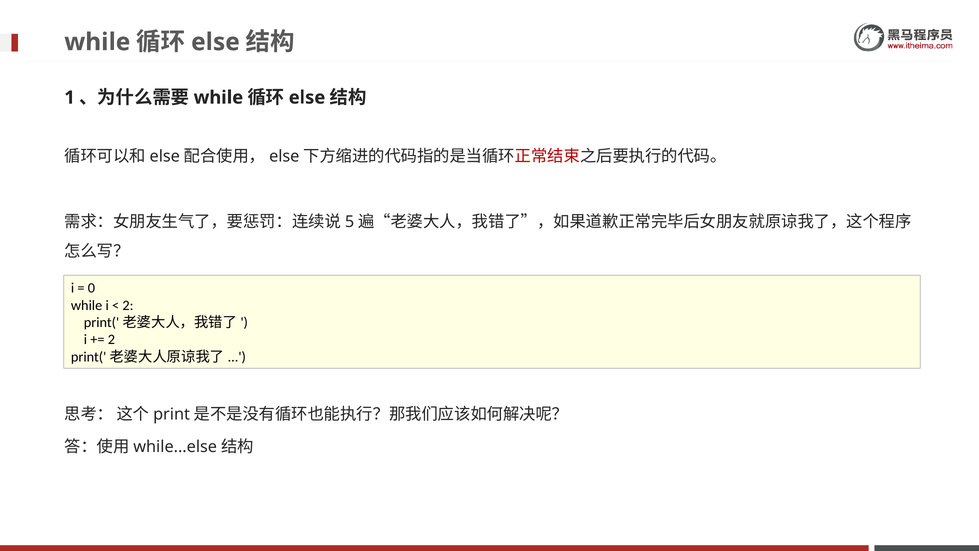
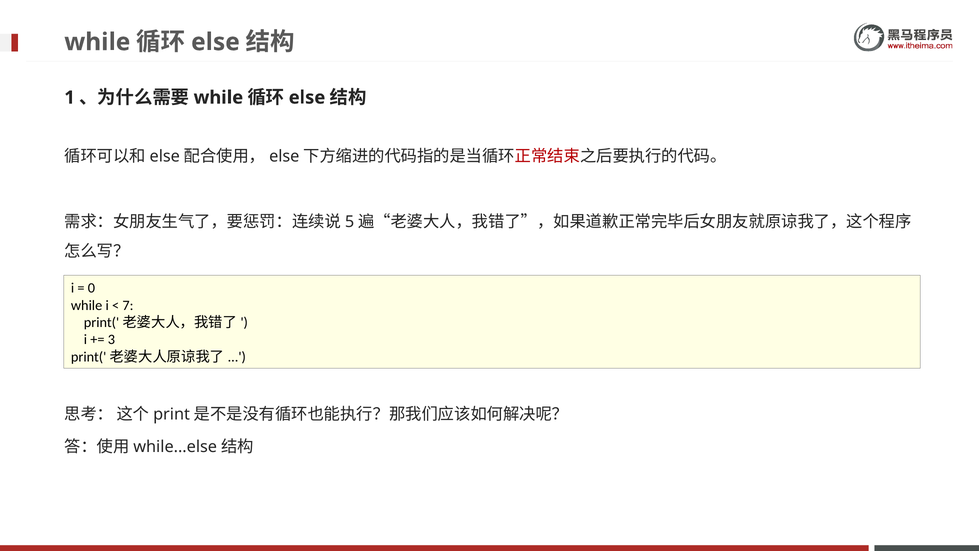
2 at (128, 305): 2 -> 7
2 at (111, 339): 2 -> 3
